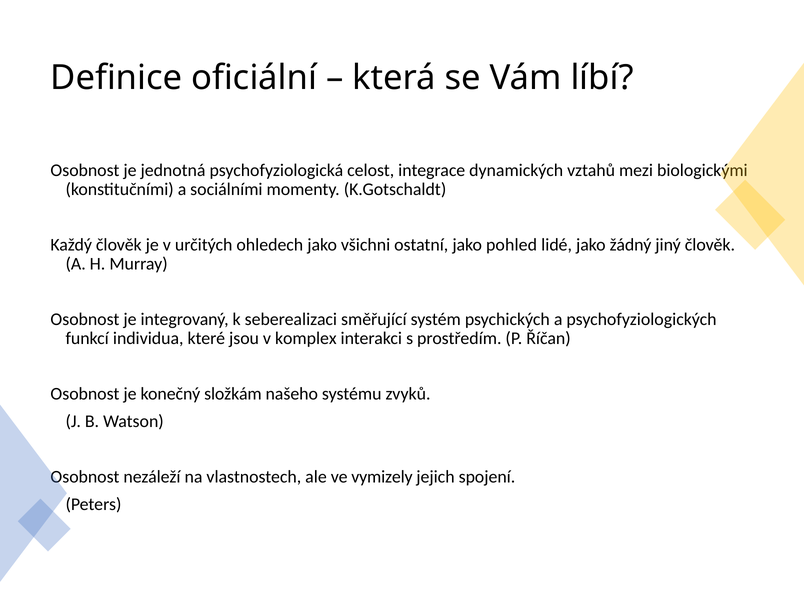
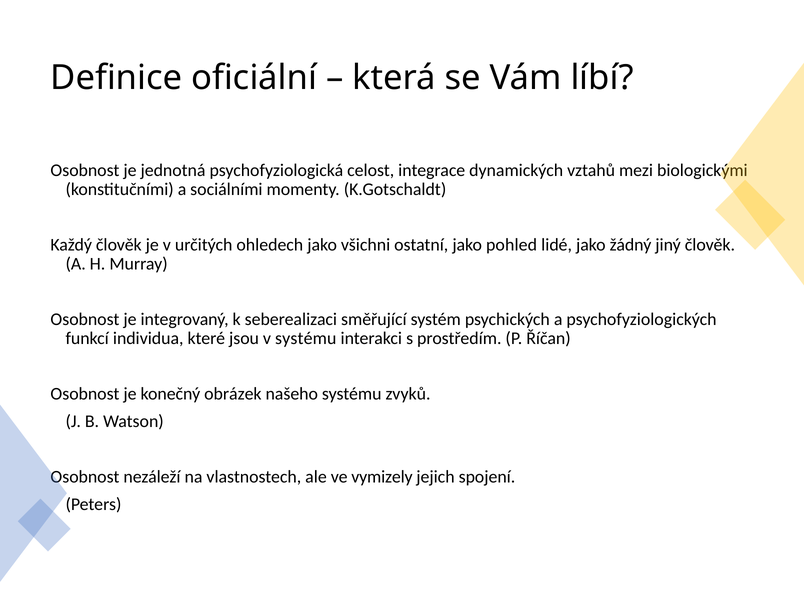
v komplex: komplex -> systému
složkám: složkám -> obrázek
